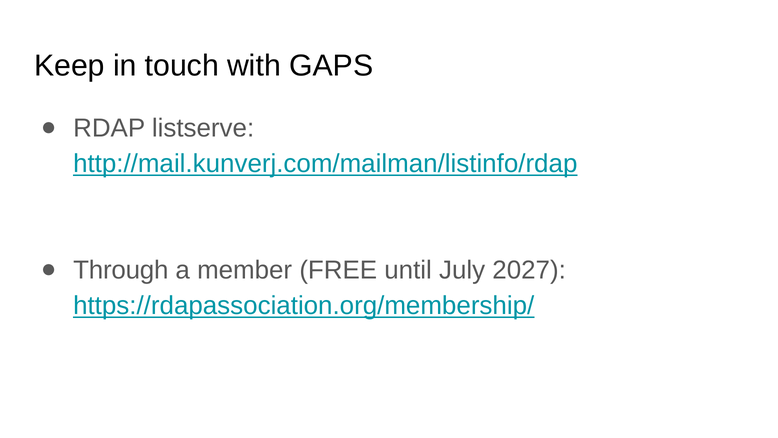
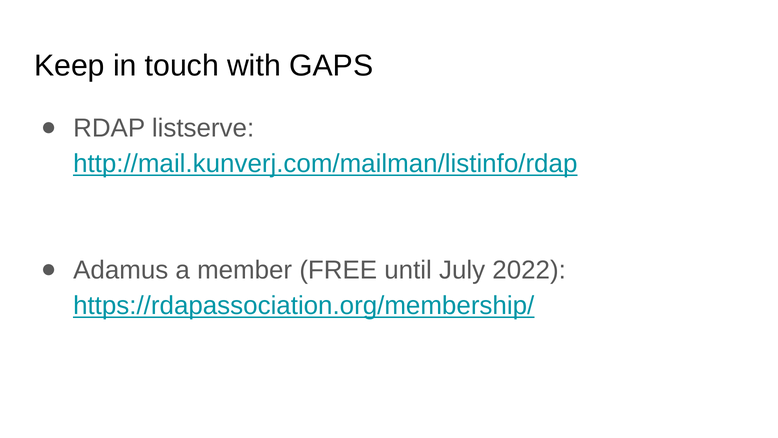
Through: Through -> Adamus
2027: 2027 -> 2022
